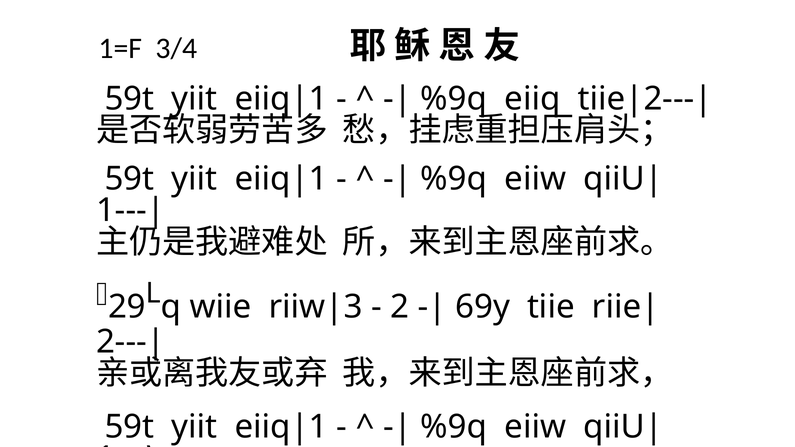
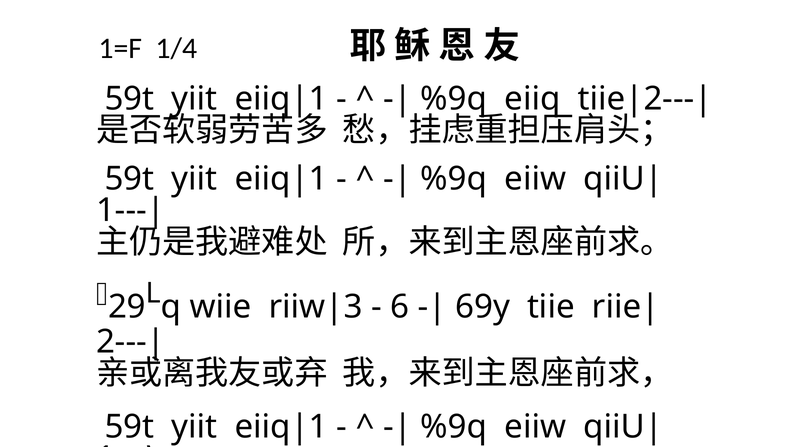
3/4: 3/4 -> 1/4
2: 2 -> 6
